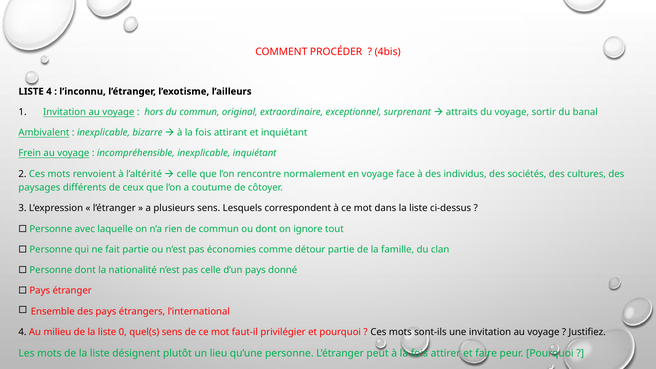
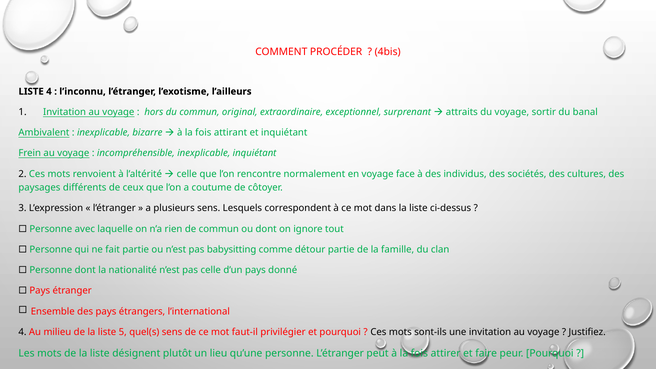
économies: économies -> babysitting
0: 0 -> 5
